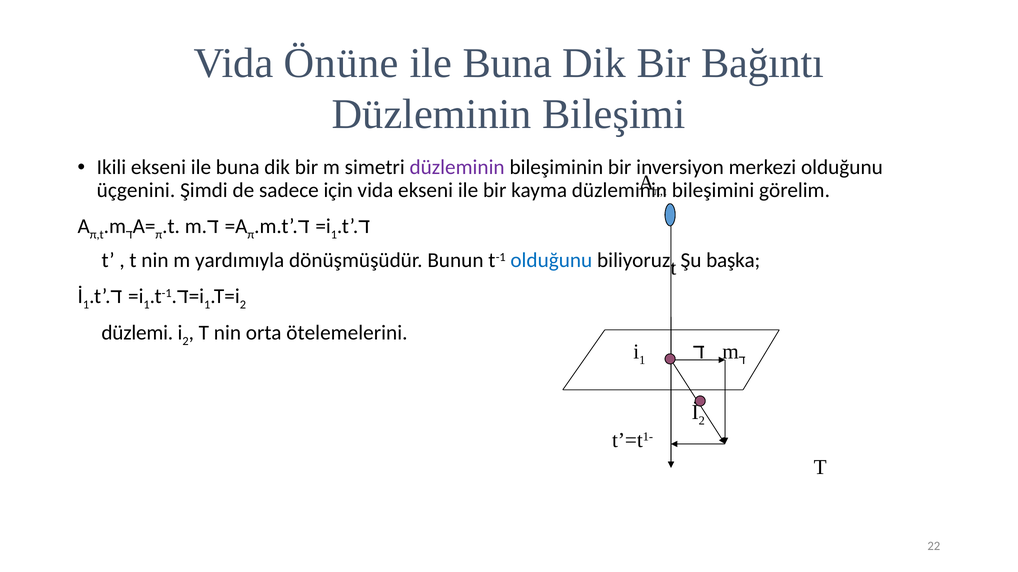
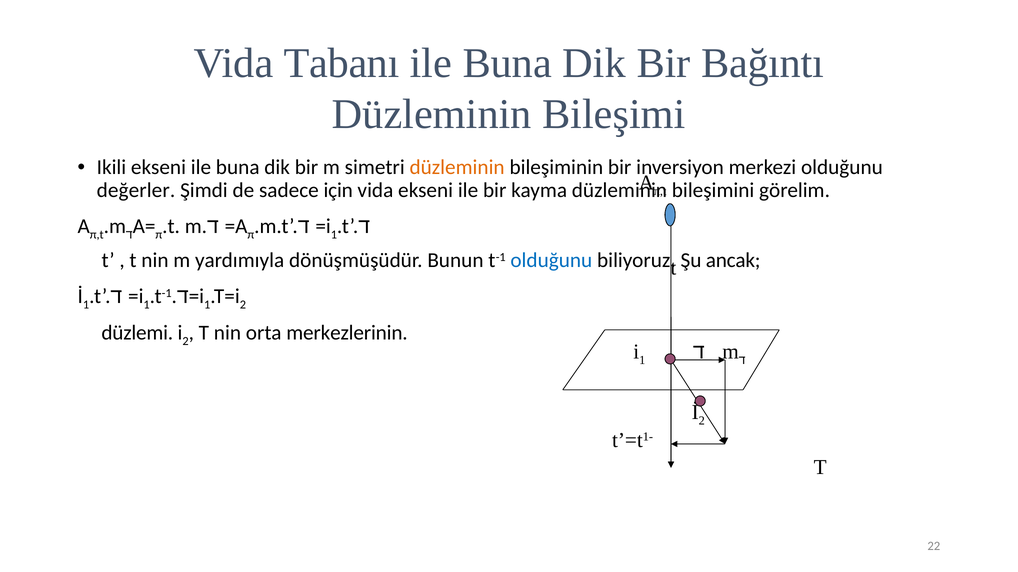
Önüne: Önüne -> Tabanı
düzleminin at (457, 168) colour: purple -> orange
üçgenini: üçgenini -> değerler
başka: başka -> ancak
ötelemelerini: ötelemelerini -> merkezlerinin
